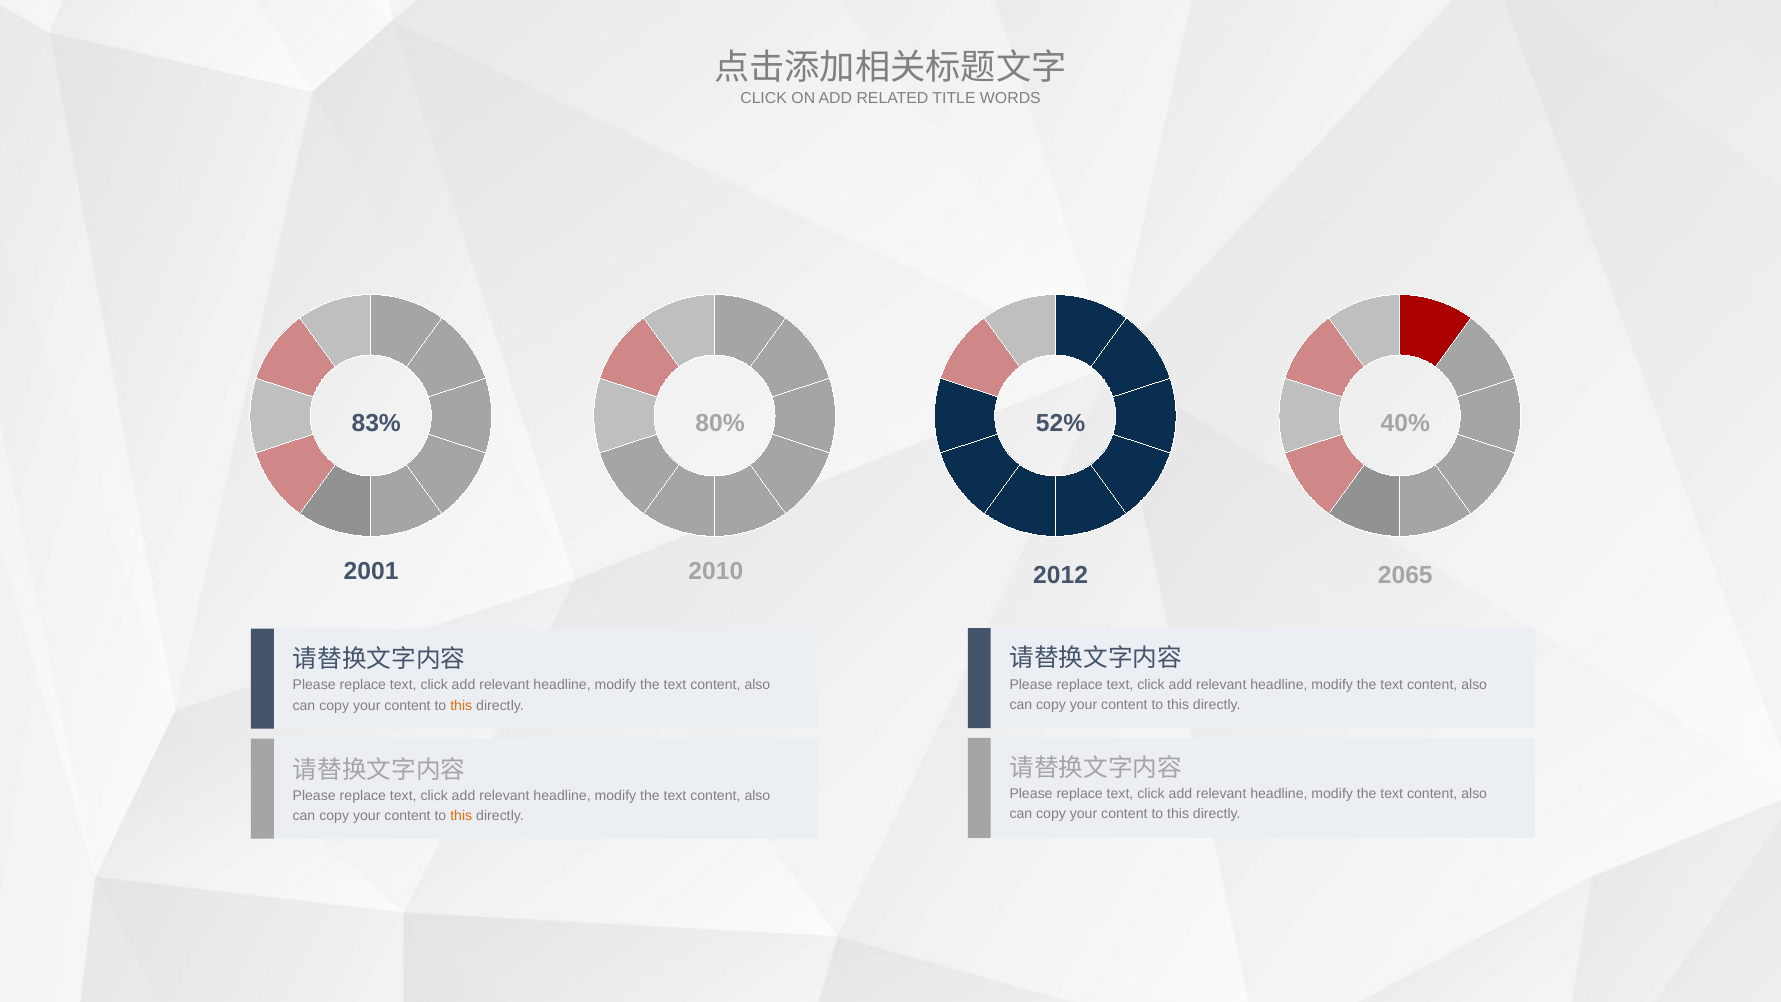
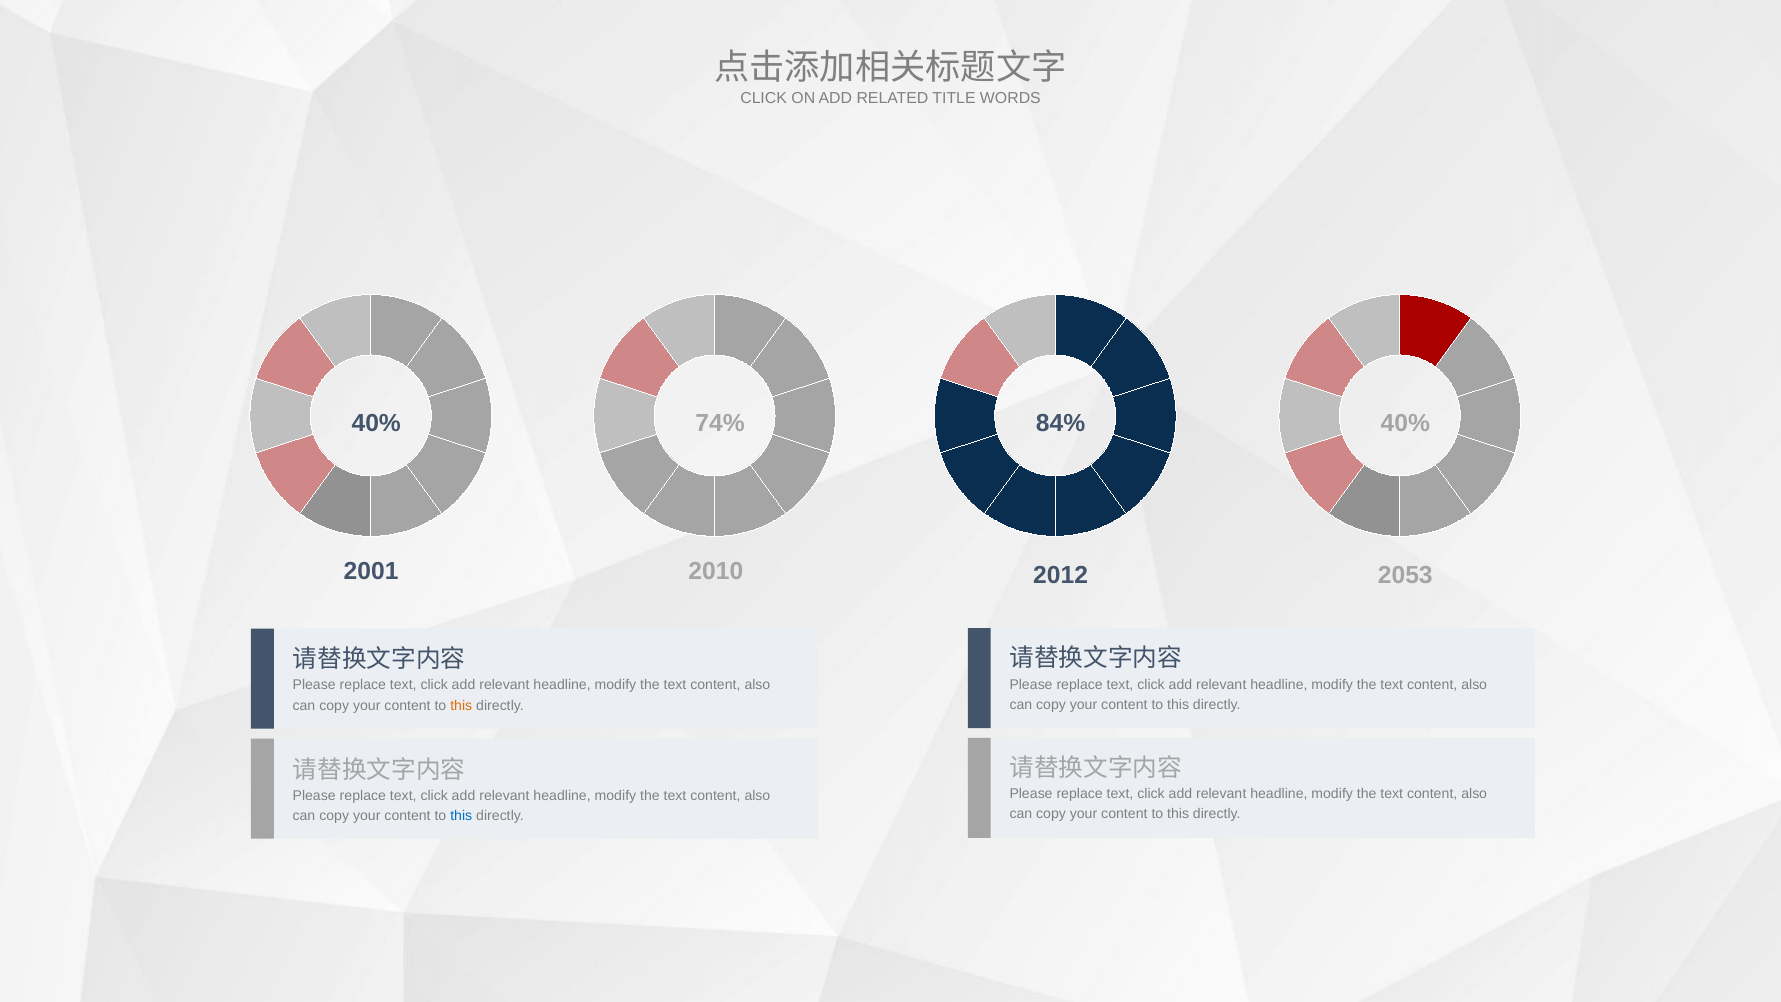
83% at (376, 423): 83% -> 40%
80%: 80% -> 74%
52%: 52% -> 84%
2065: 2065 -> 2053
this at (461, 816) colour: orange -> blue
